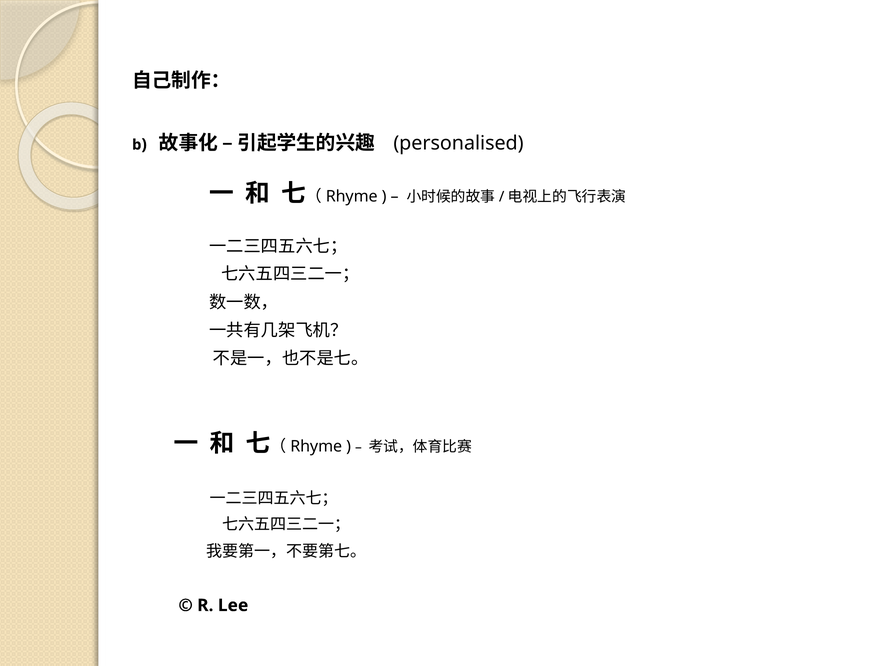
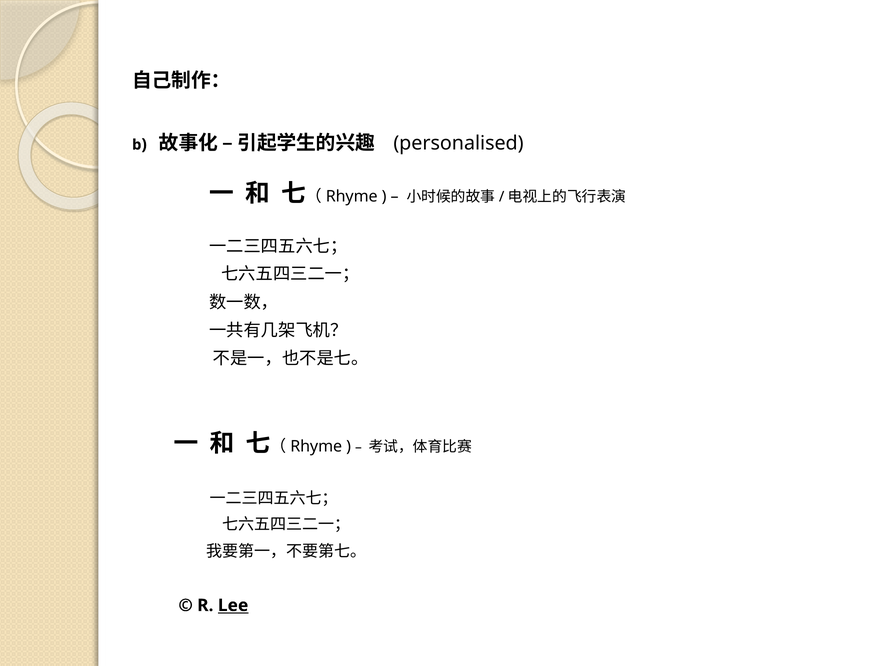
Lee underline: none -> present
